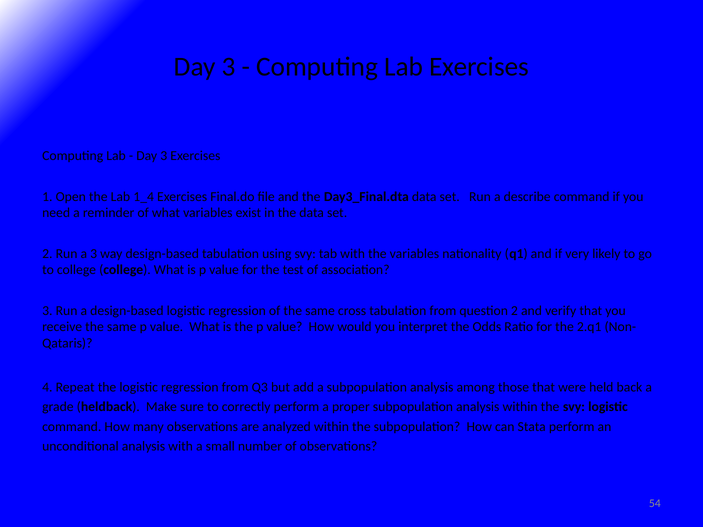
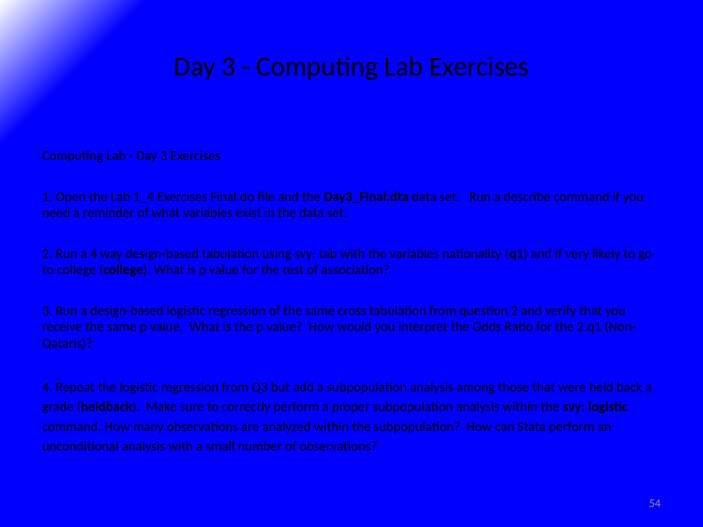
a 3: 3 -> 4
